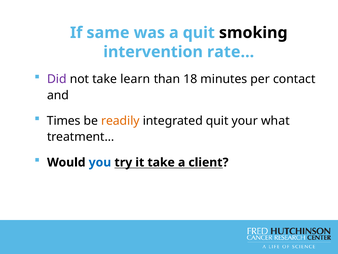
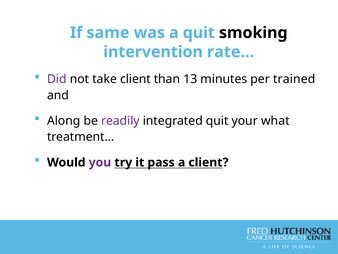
take learn: learn -> client
18: 18 -> 13
contact: contact -> trained
Times: Times -> Along
readily colour: orange -> purple
you colour: blue -> purple
it take: take -> pass
